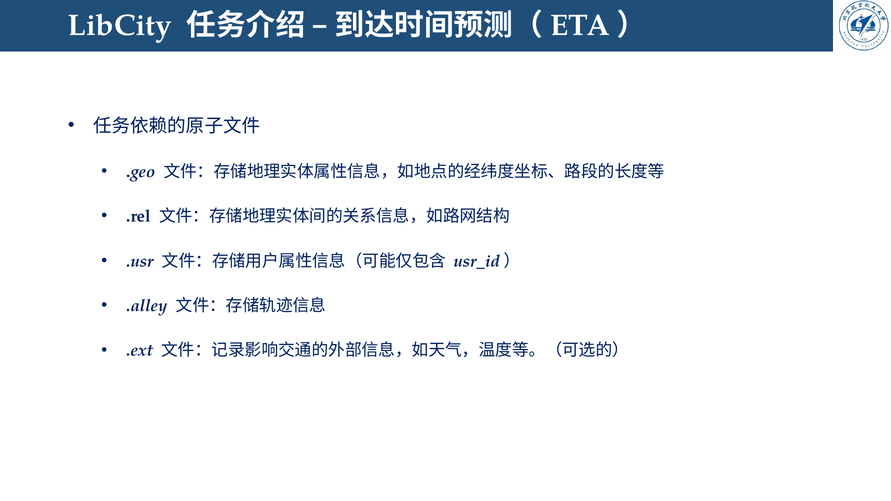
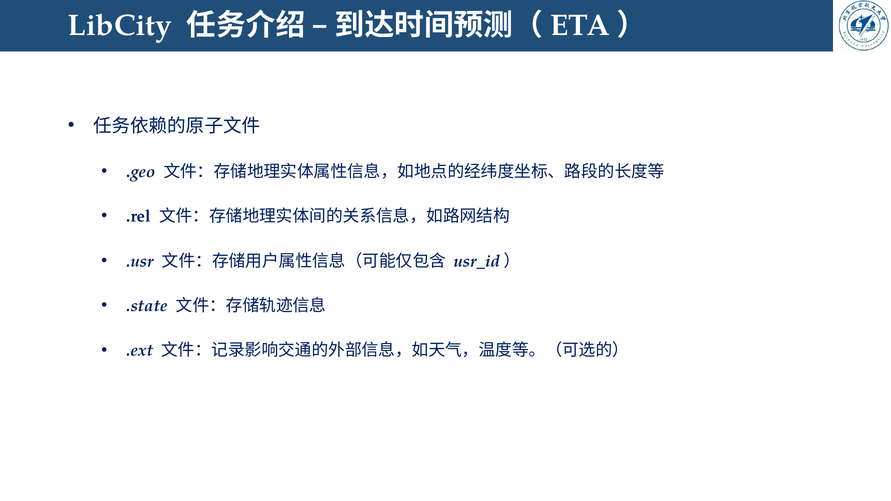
.alley: .alley -> .state
